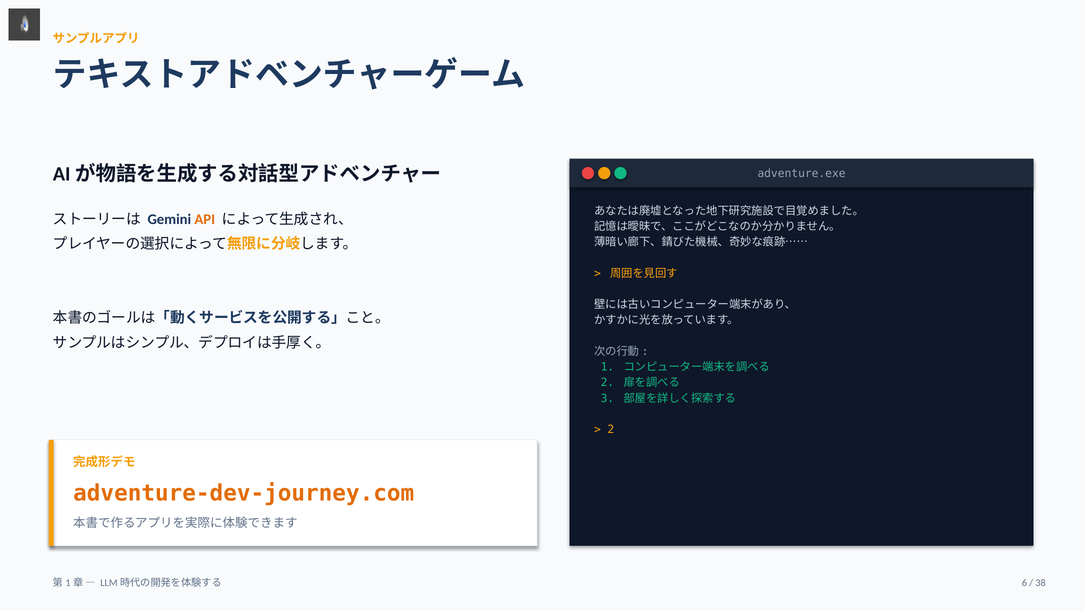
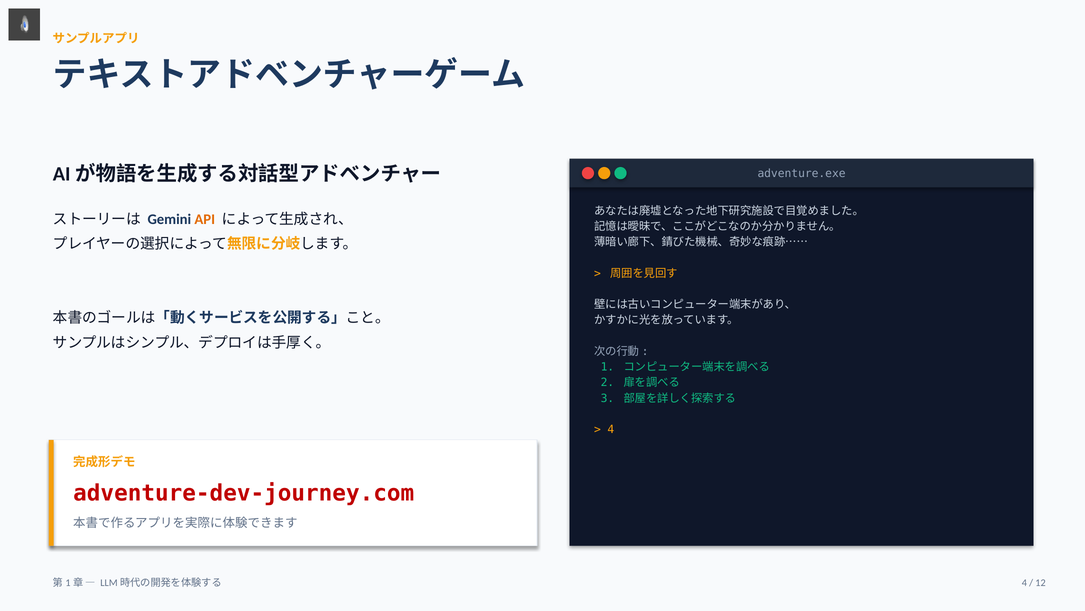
2 at (611, 429): 2 -> 4
adventure-dev-journey.com colour: orange -> red
6 at (1024, 582): 6 -> 4
38: 38 -> 12
